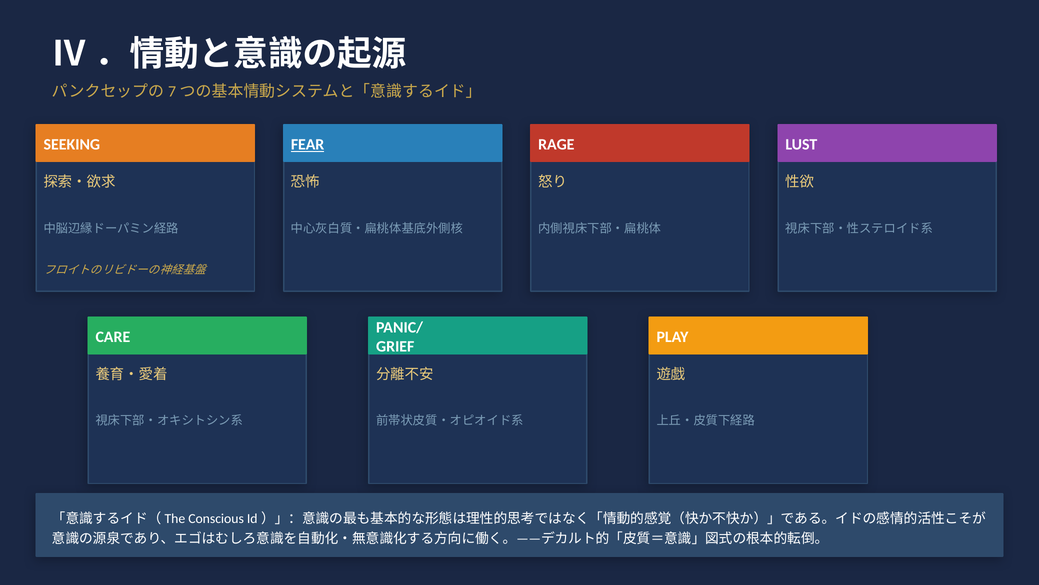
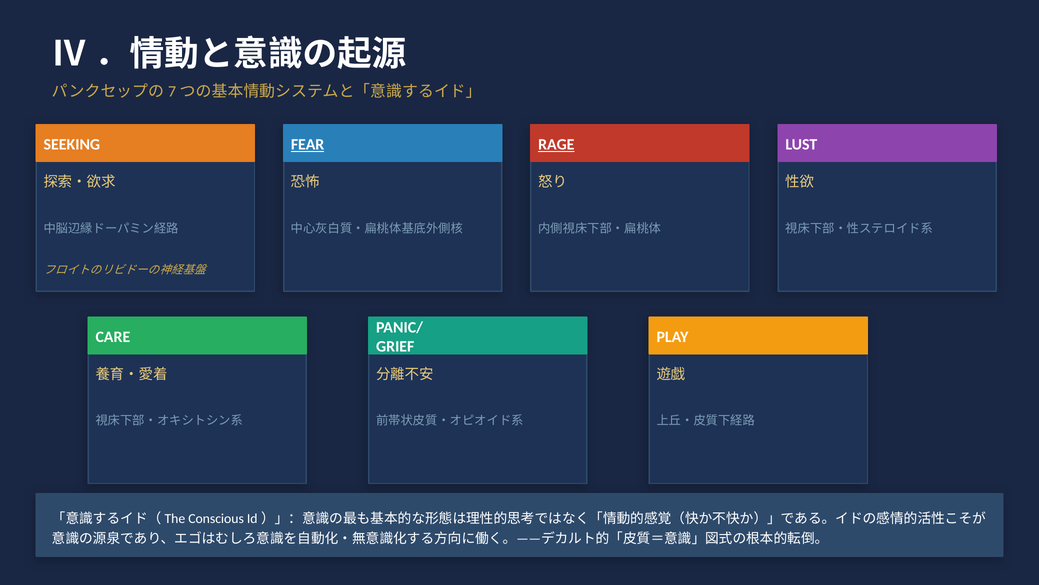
RAGE underline: none -> present
